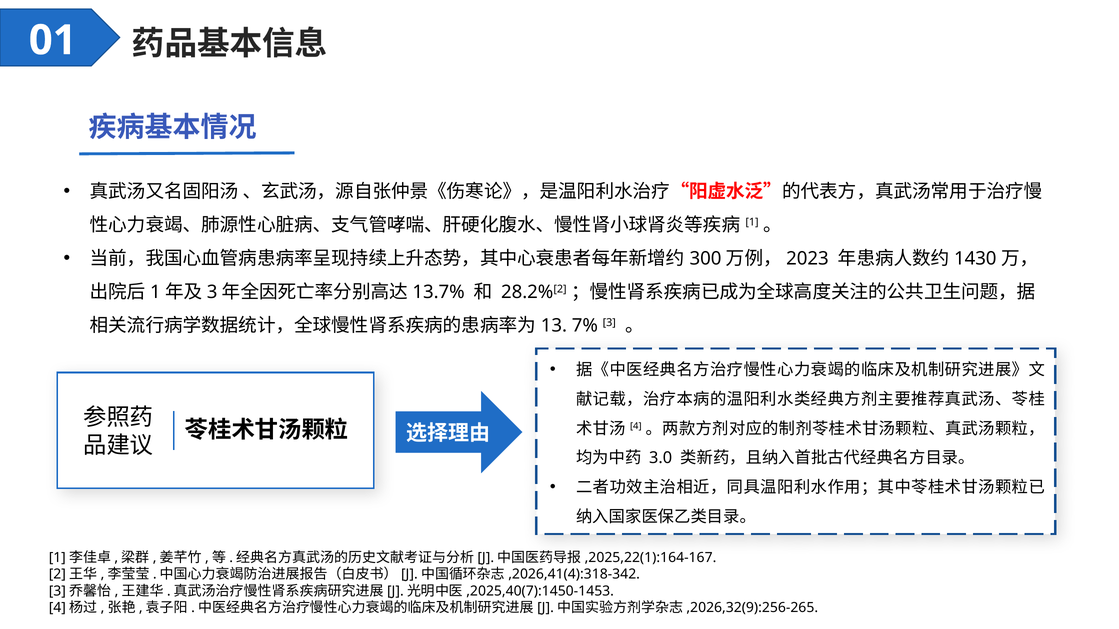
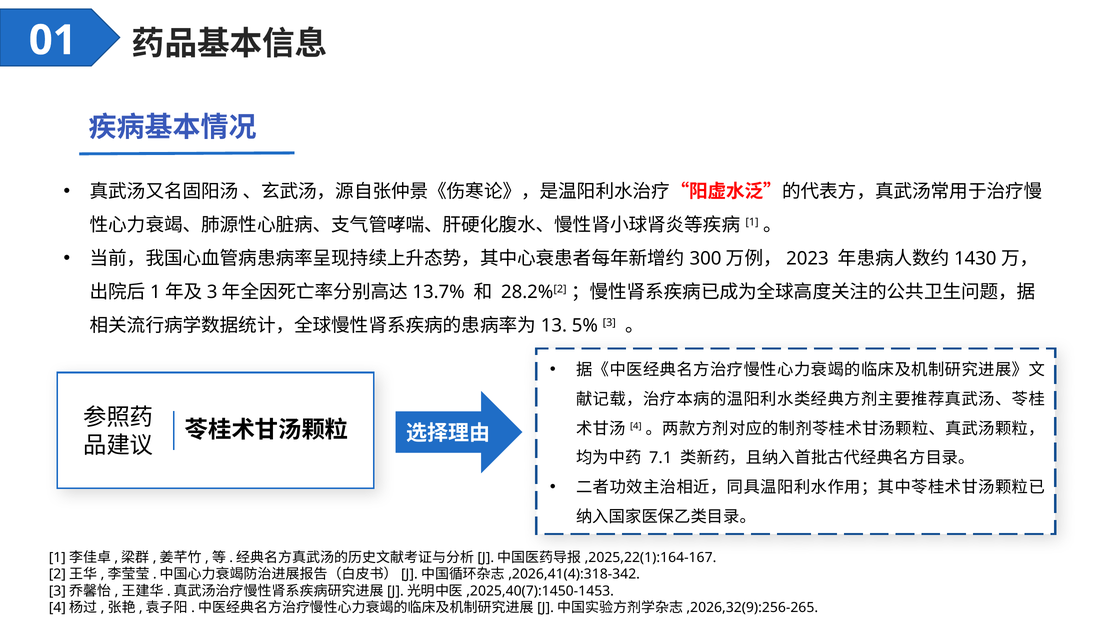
7%: 7% -> 5%
3.0: 3.0 -> 7.1
